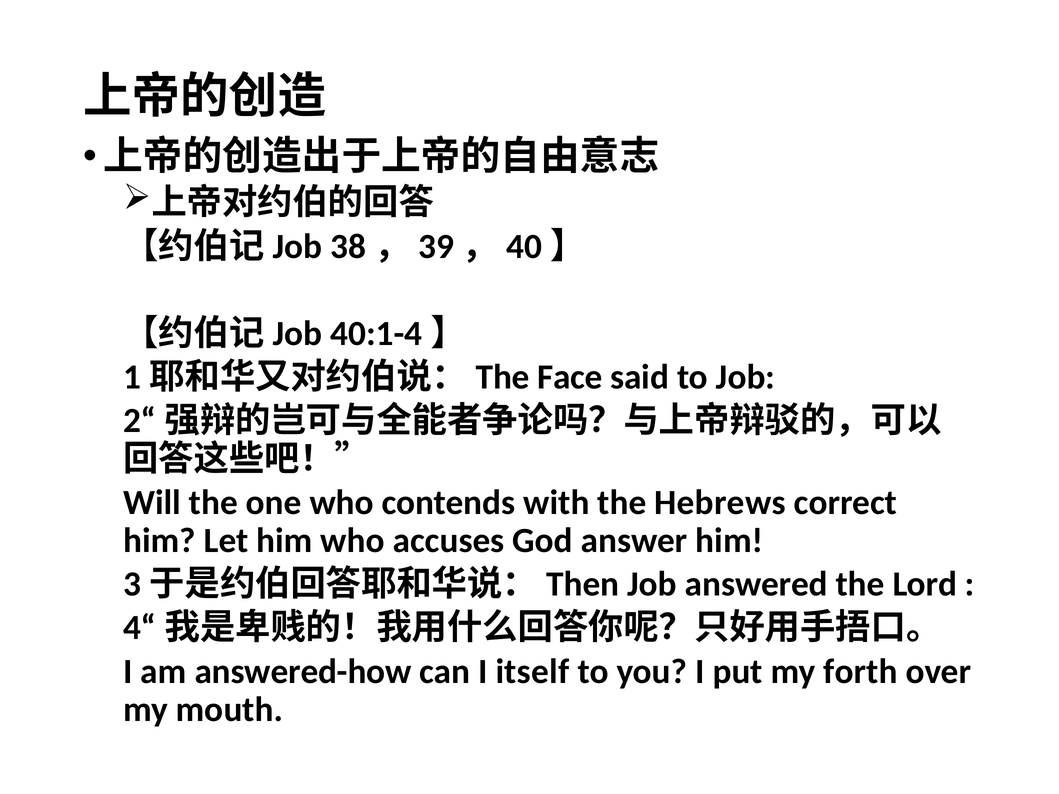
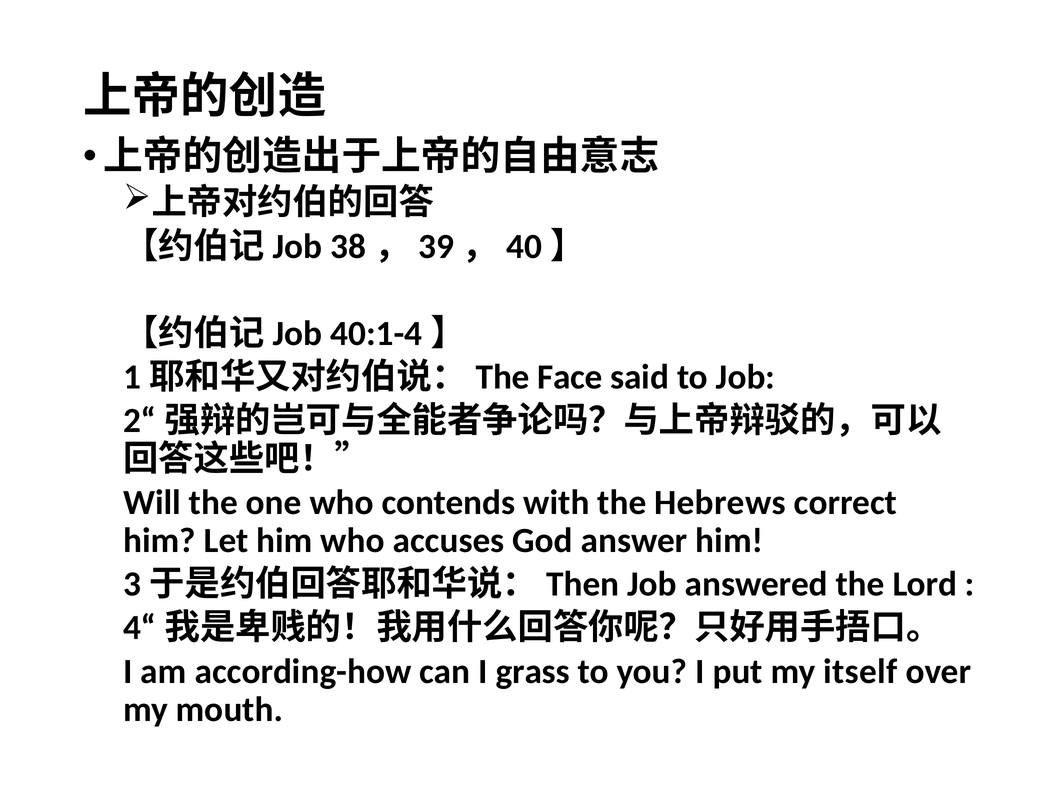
answered-how: answered-how -> according-how
itself: itself -> grass
forth: forth -> itself
